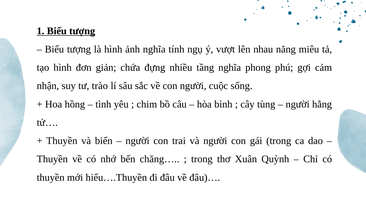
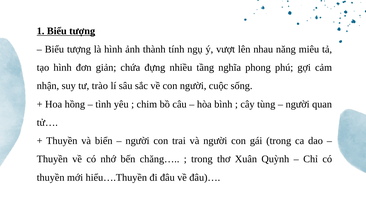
ảnh nghĩa: nghĩa -> thành
hằng: hằng -> quan
